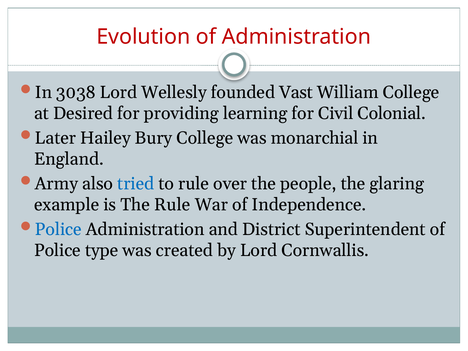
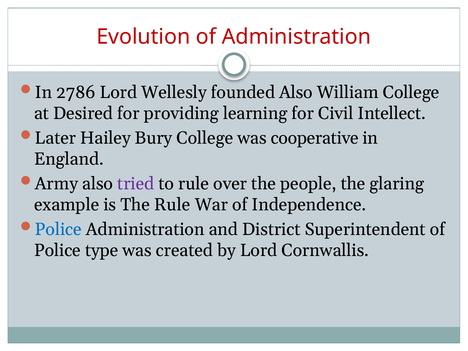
3038: 3038 -> 2786
founded Vast: Vast -> Also
Colonial: Colonial -> Intellect
monarchial: monarchial -> cooperative
tried colour: blue -> purple
